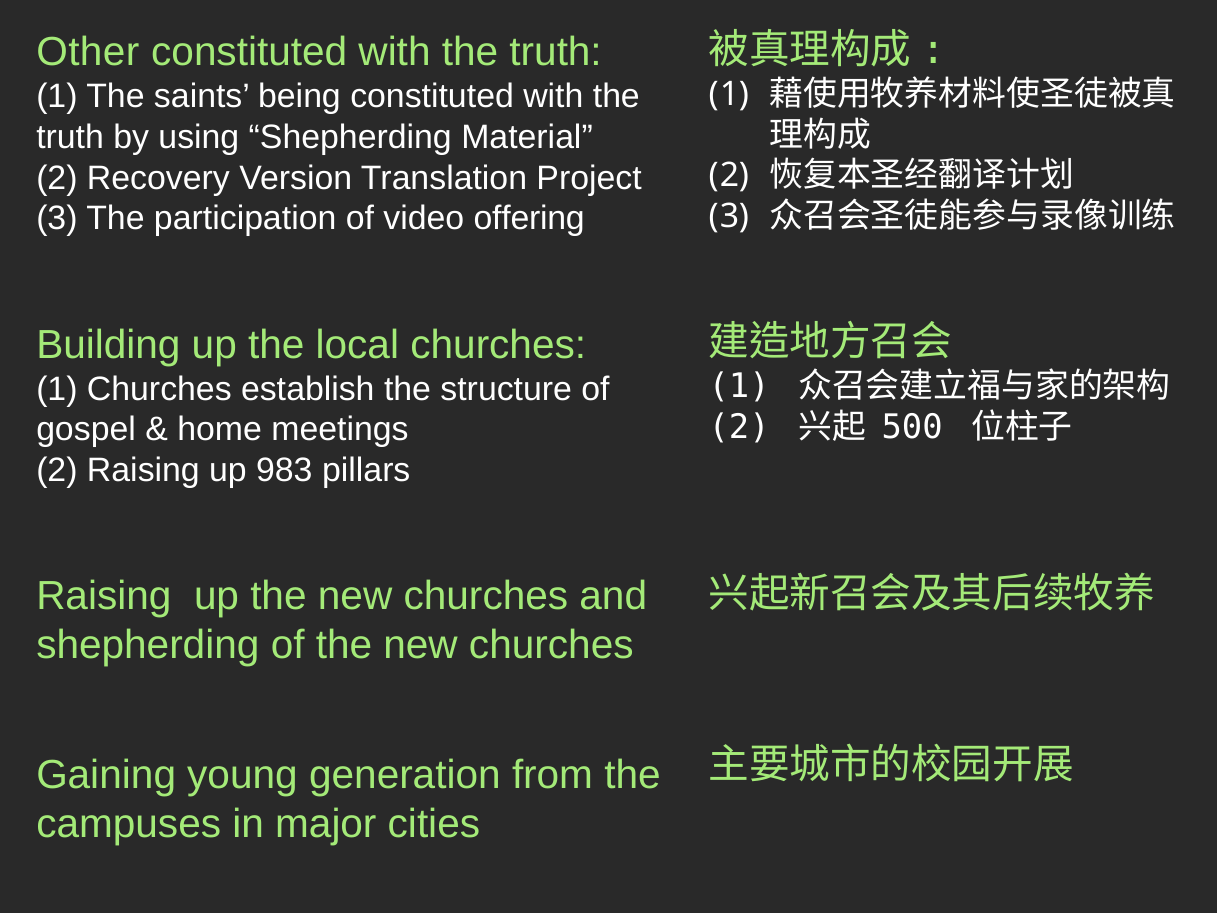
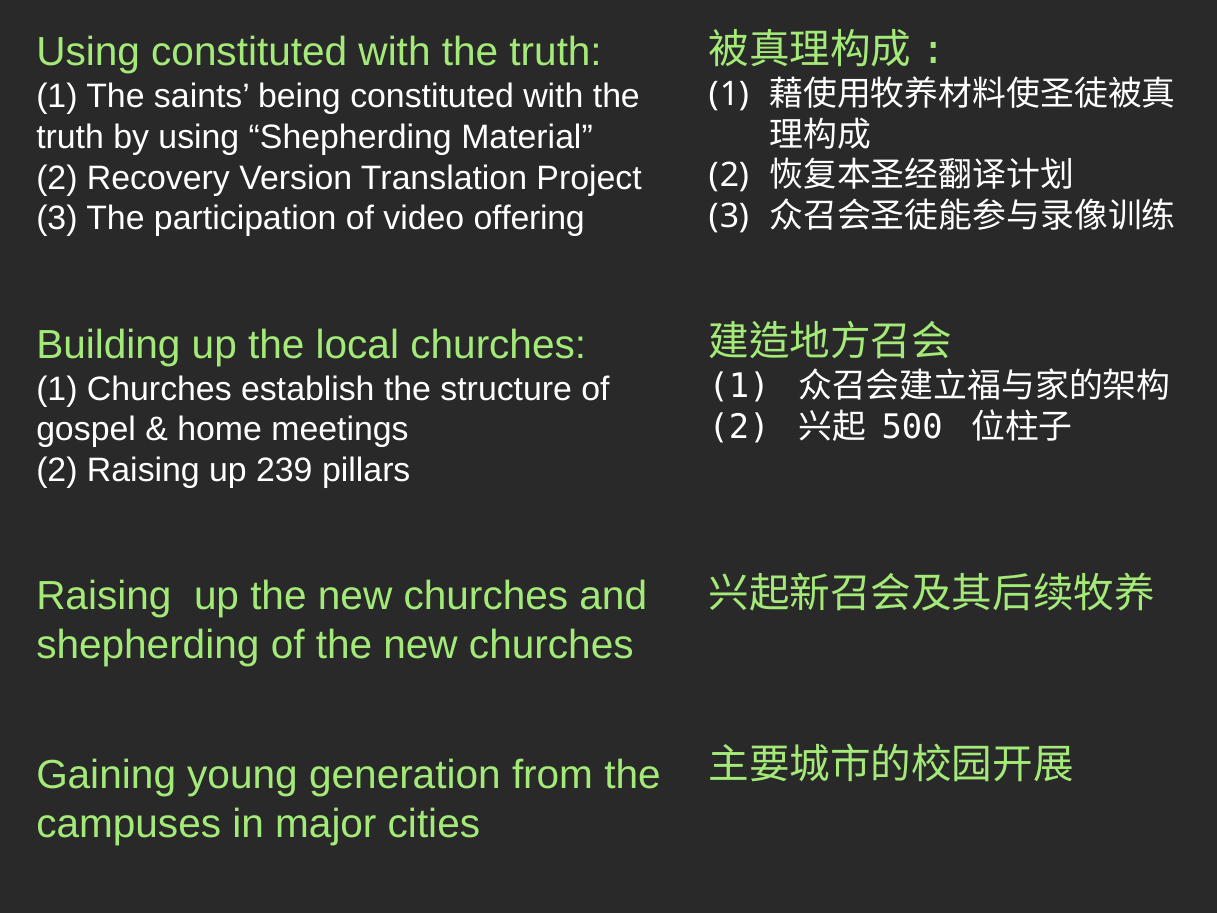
Other at (88, 53): Other -> Using
983: 983 -> 239
